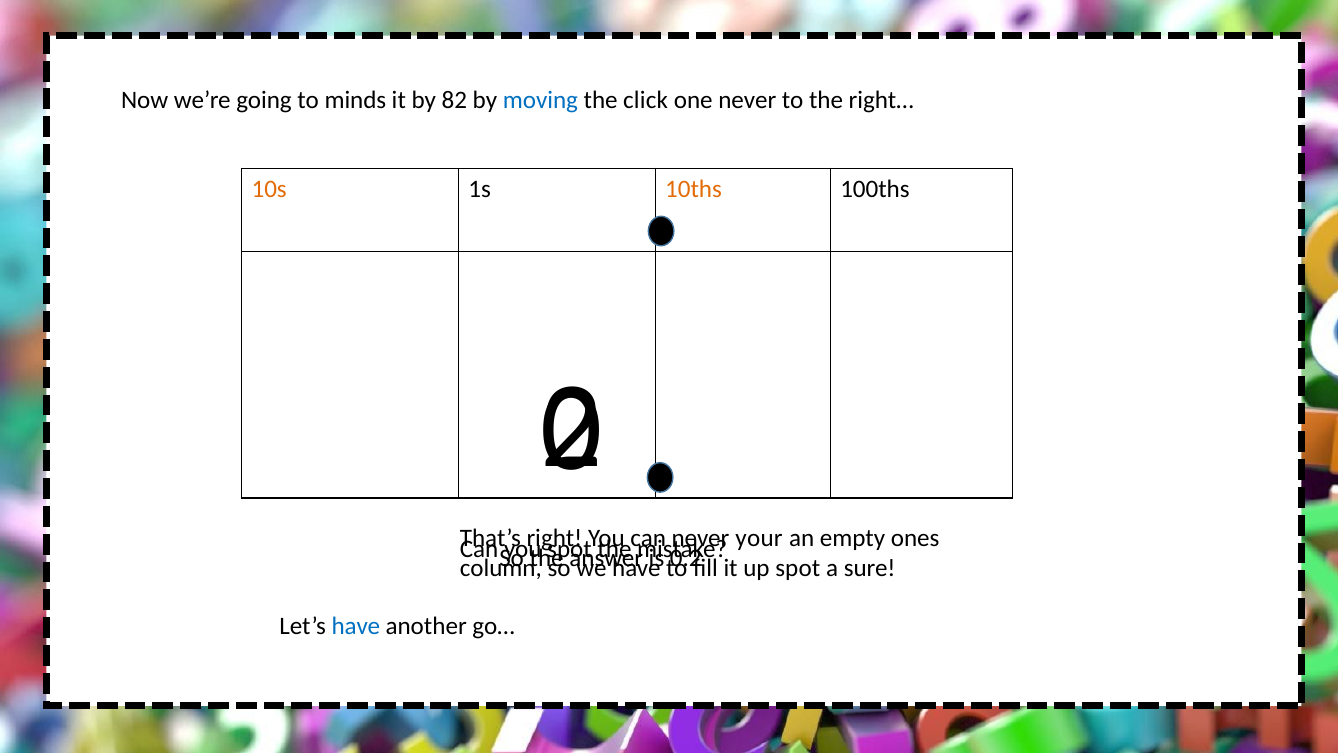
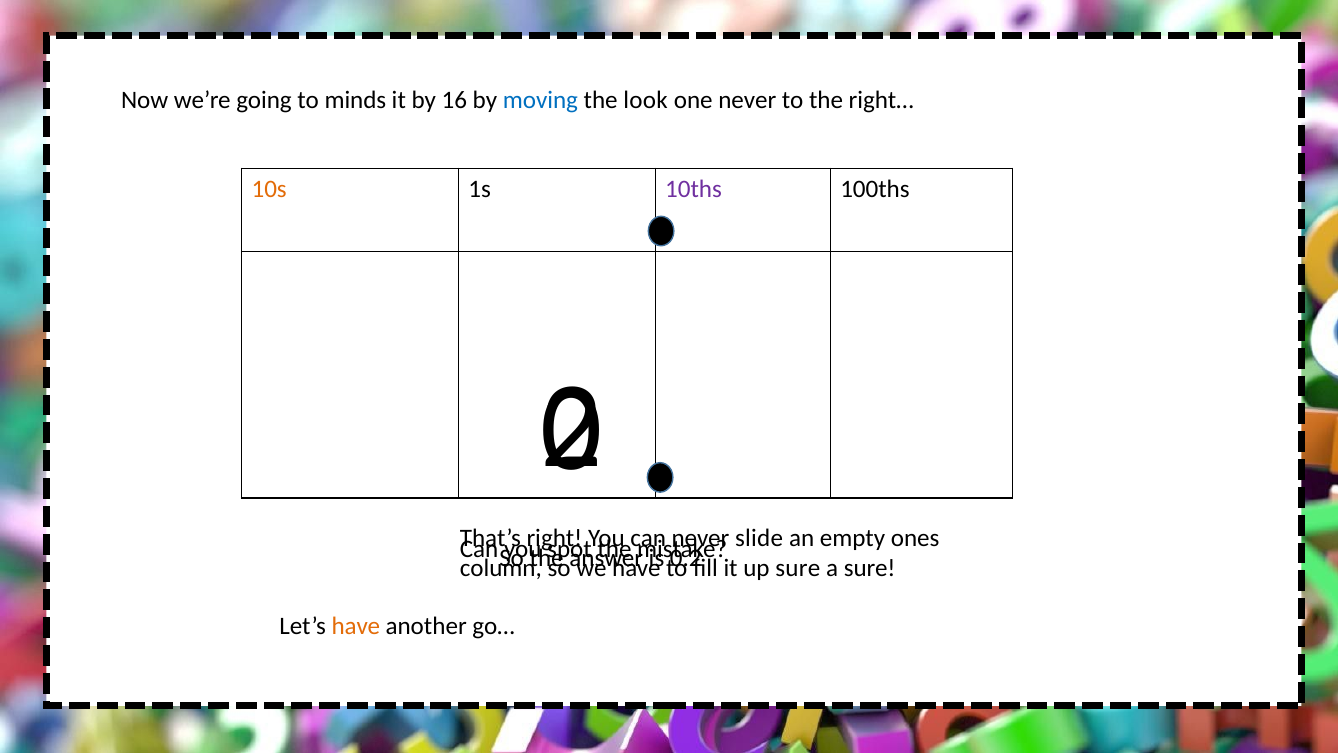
82: 82 -> 16
click: click -> look
10ths colour: orange -> purple
your: your -> slide
up spot: spot -> sure
have at (356, 626) colour: blue -> orange
